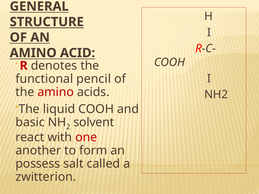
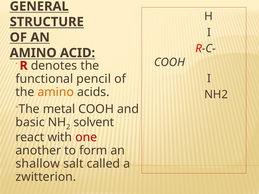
amino at (56, 92) colour: red -> orange
liquid: liquid -> metal
possess: possess -> shallow
